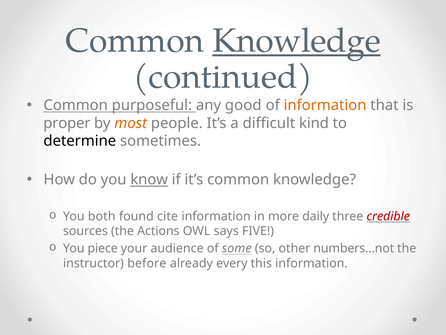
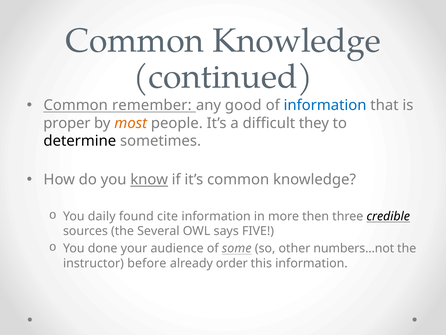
Knowledge at (297, 41) underline: present -> none
purposeful: purposeful -> remember
information at (325, 105) colour: orange -> blue
kind: kind -> they
both: both -> daily
daily: daily -> then
credible colour: red -> black
Actions: Actions -> Several
piece: piece -> done
every: every -> order
